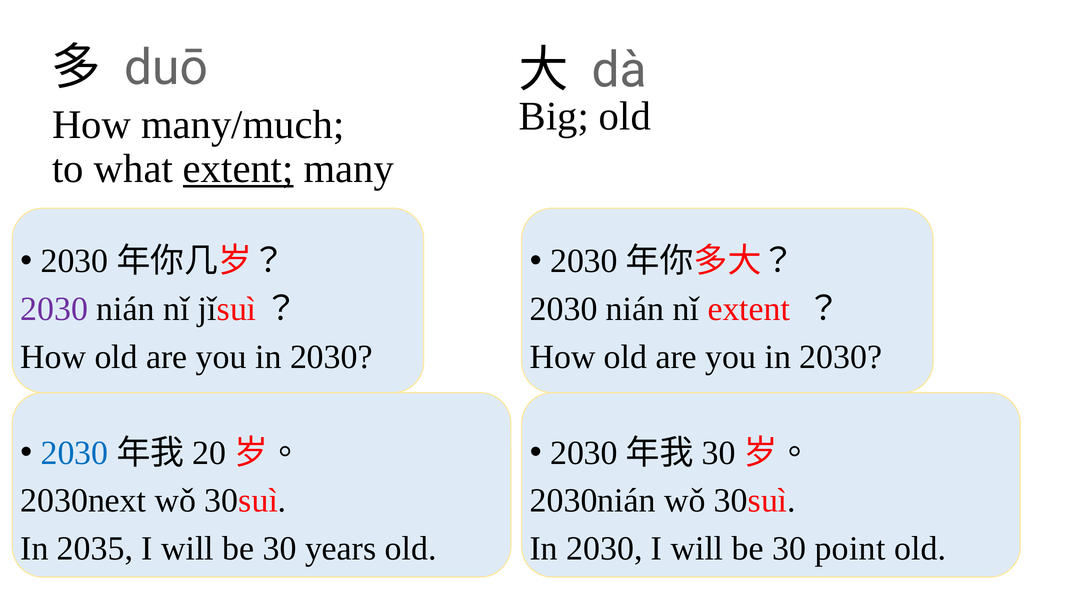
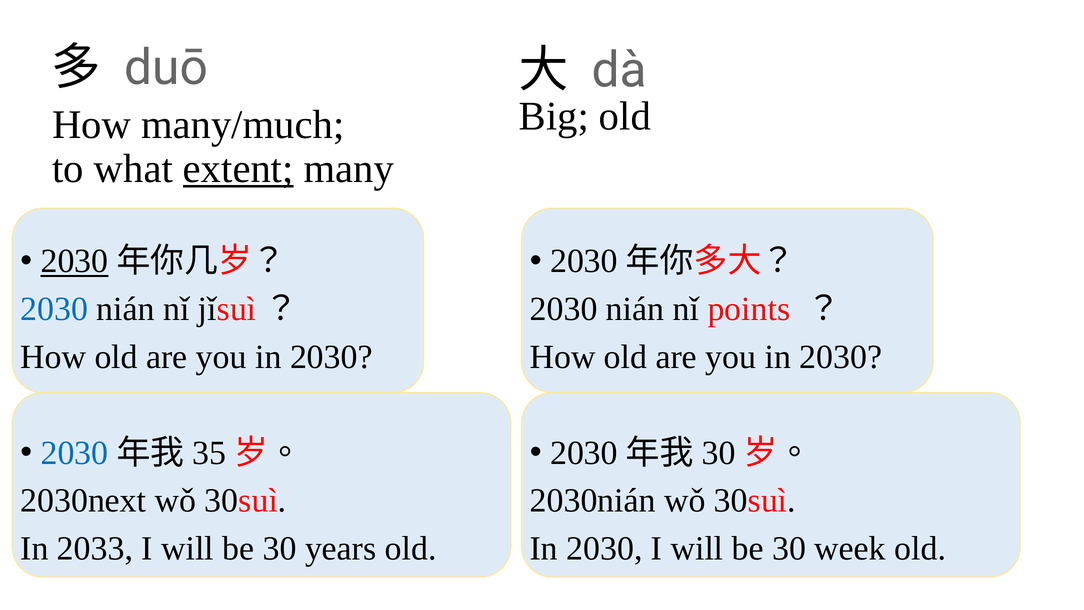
2030 at (74, 261) underline: none -> present
2030 at (54, 309) colour: purple -> blue
nǐ extent: extent -> points
20: 20 -> 35
2035: 2035 -> 2033
point: point -> week
